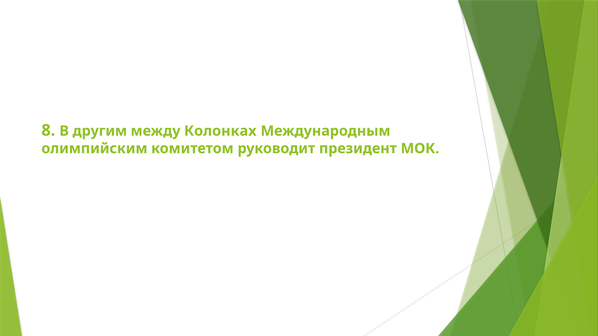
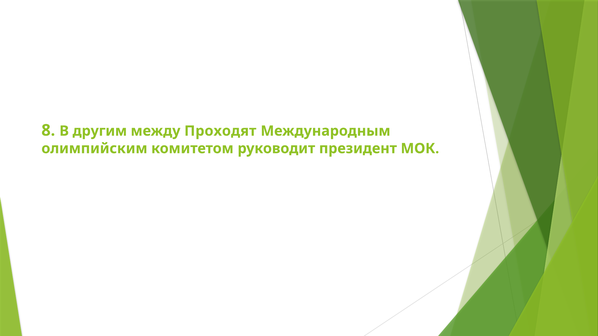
Колонках: Колонках -> Проходят
